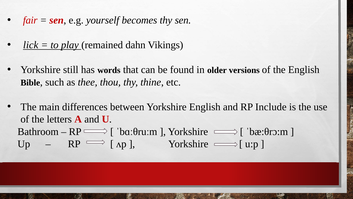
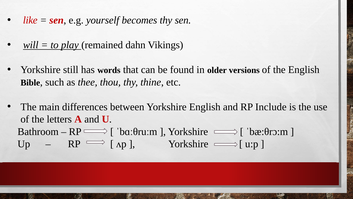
fair: fair -> like
lick: lick -> will
